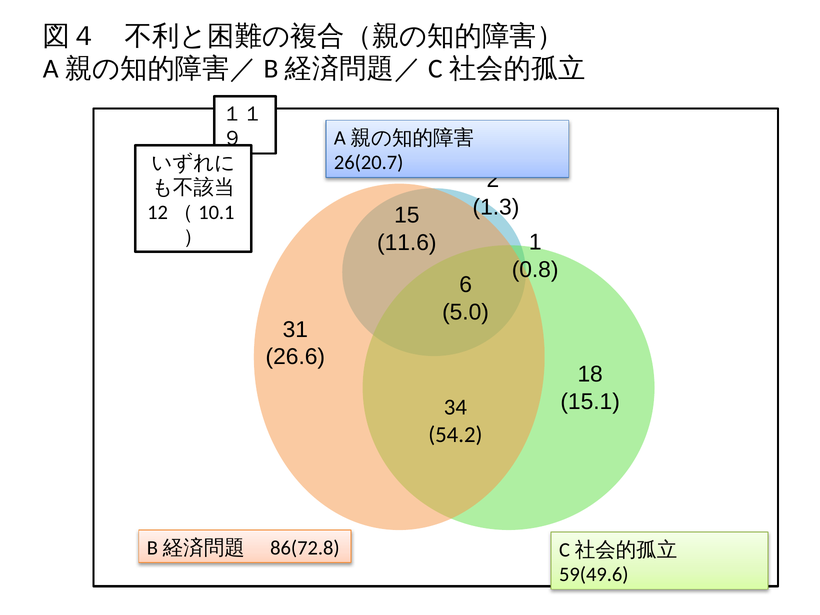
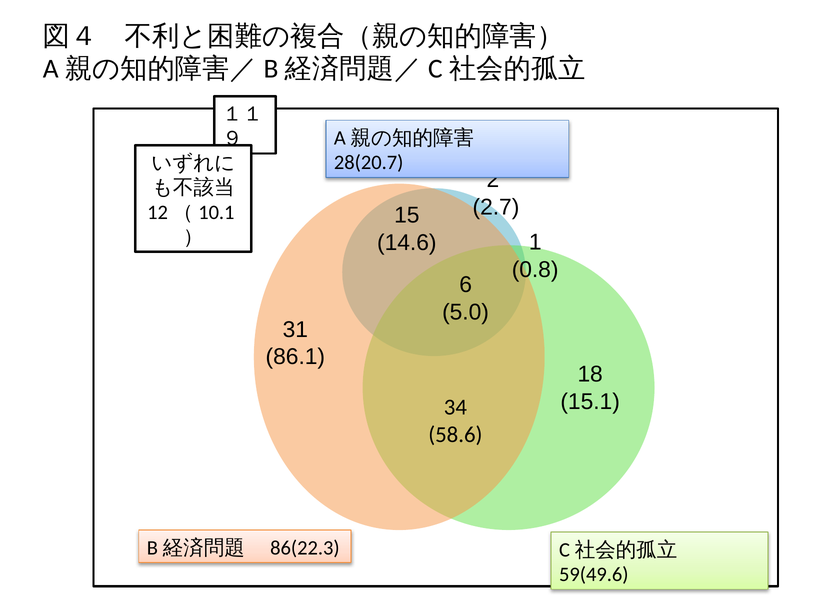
26(20.7: 26(20.7 -> 28(20.7
1.3: 1.3 -> 2.7
11.6: 11.6 -> 14.6
26.6: 26.6 -> 86.1
54.2: 54.2 -> 58.6
86(72.8: 86(72.8 -> 86(22.3
